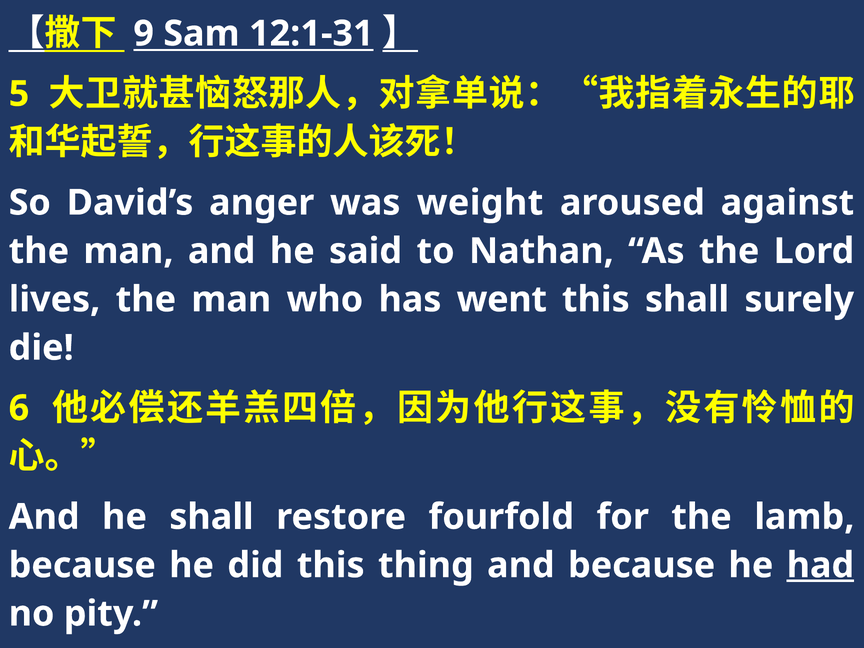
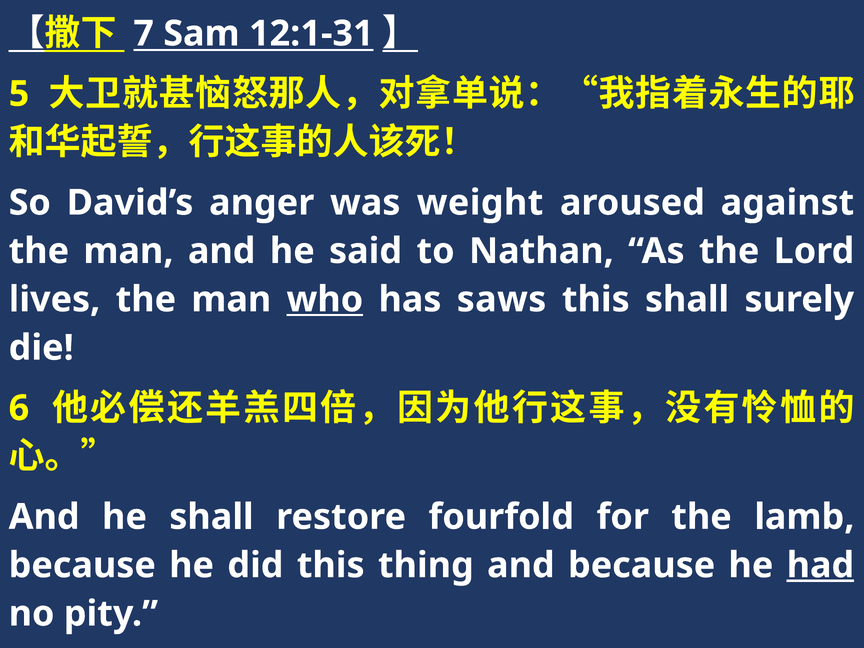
9: 9 -> 7
who underline: none -> present
went: went -> saws
